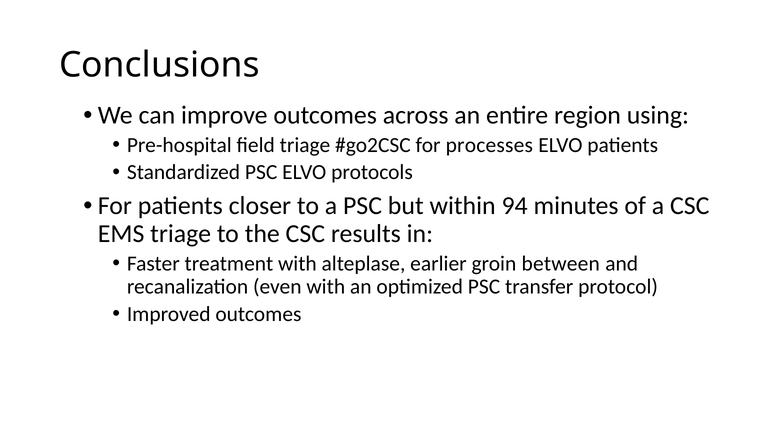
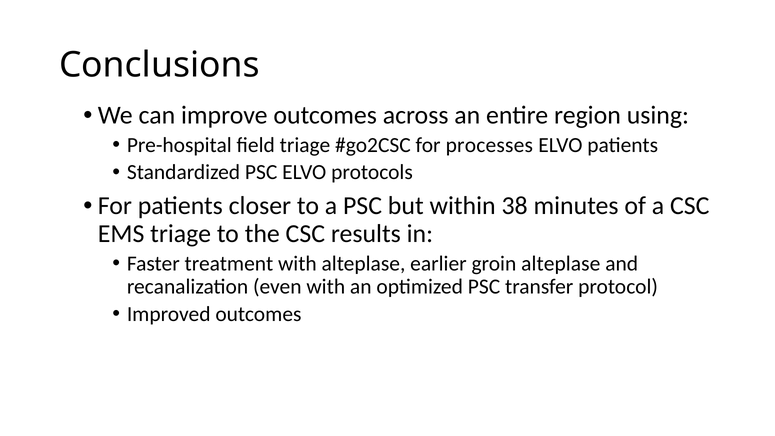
94: 94 -> 38
groin between: between -> alteplase
